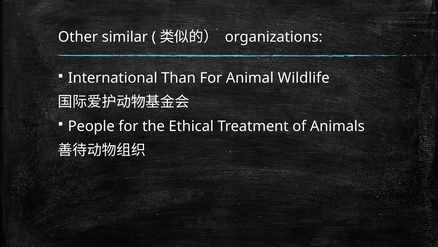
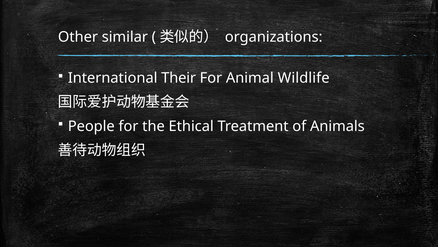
Than: Than -> Their
